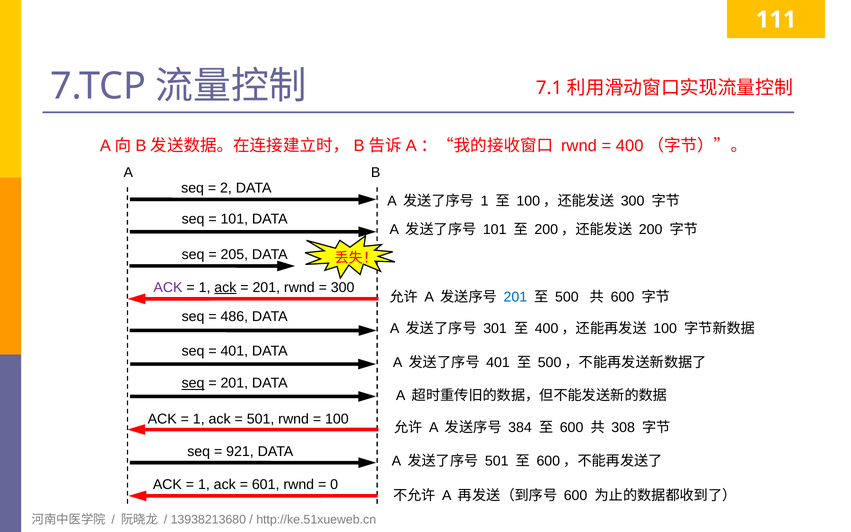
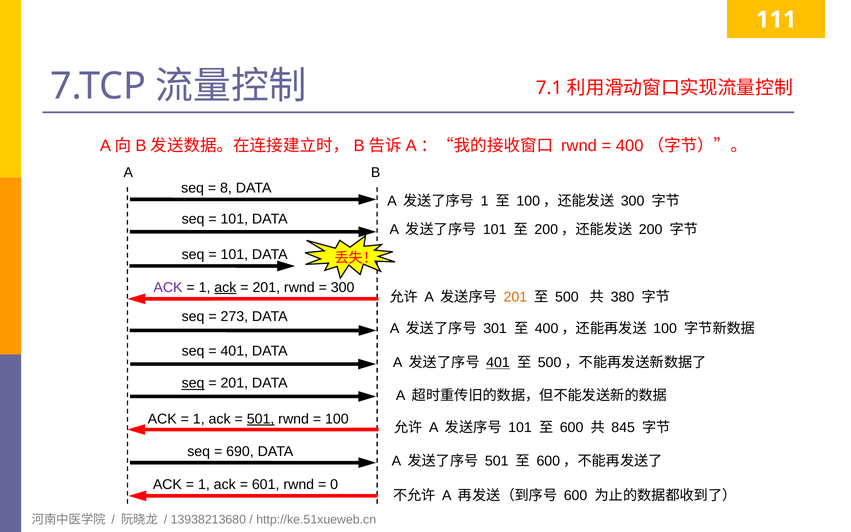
2: 2 -> 8
205 at (234, 255): 205 -> 101
201 at (515, 297) colour: blue -> orange
600 at (622, 297): 600 -> 380
486: 486 -> 273
401 at (498, 363) underline: none -> present
501 at (261, 419) underline: none -> present
384 at (520, 428): 384 -> 101
308: 308 -> 845
921: 921 -> 690
